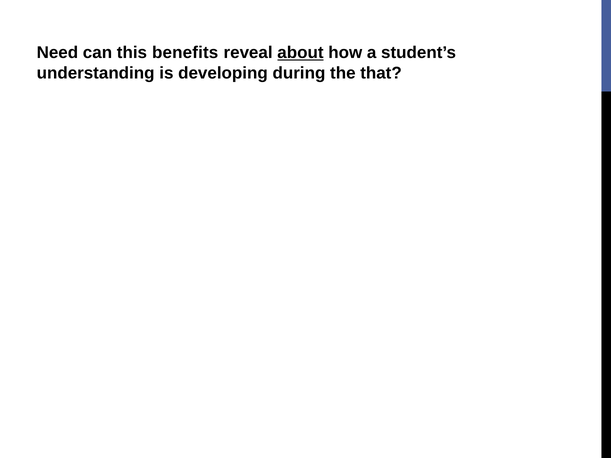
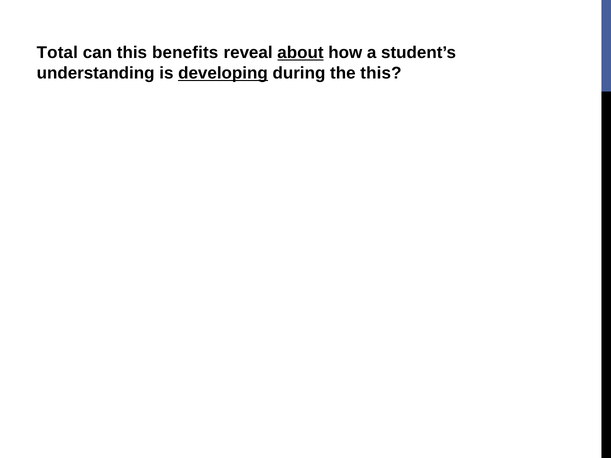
Need: Need -> Total
developing underline: none -> present
the that: that -> this
